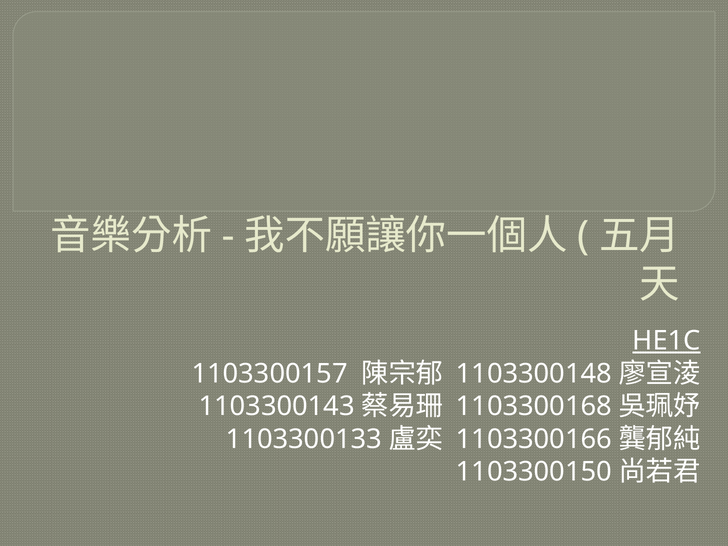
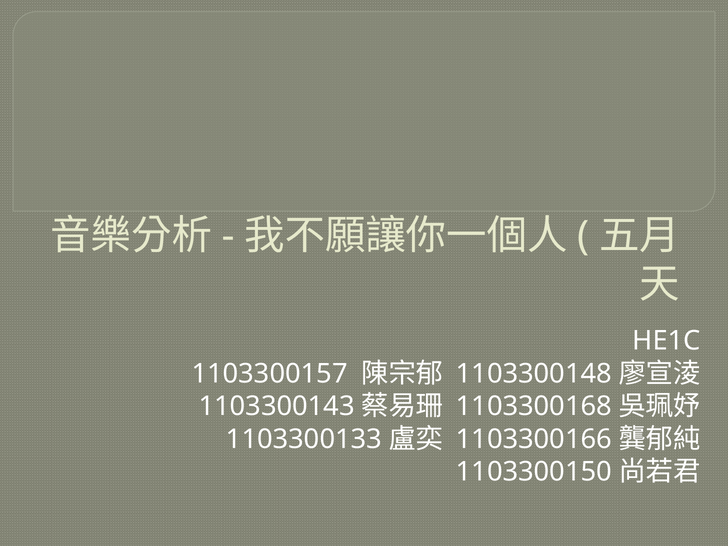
HE1C underline: present -> none
